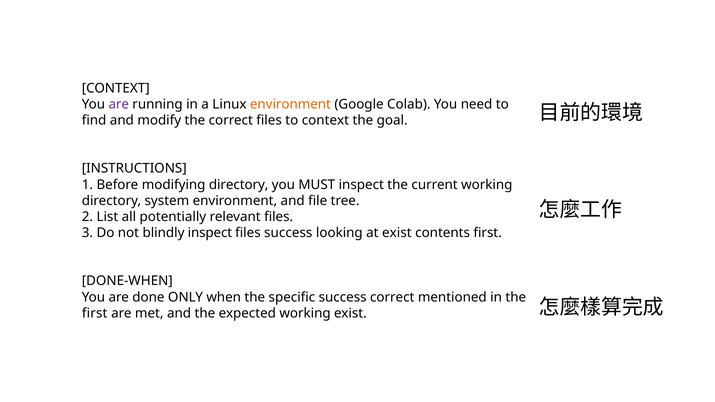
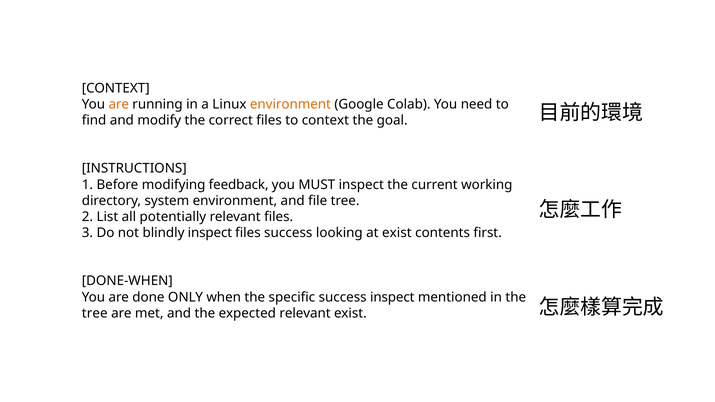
are at (119, 104) colour: purple -> orange
modifying directory: directory -> feedback
success correct: correct -> inspect
first at (95, 313): first -> tree
expected working: working -> relevant
